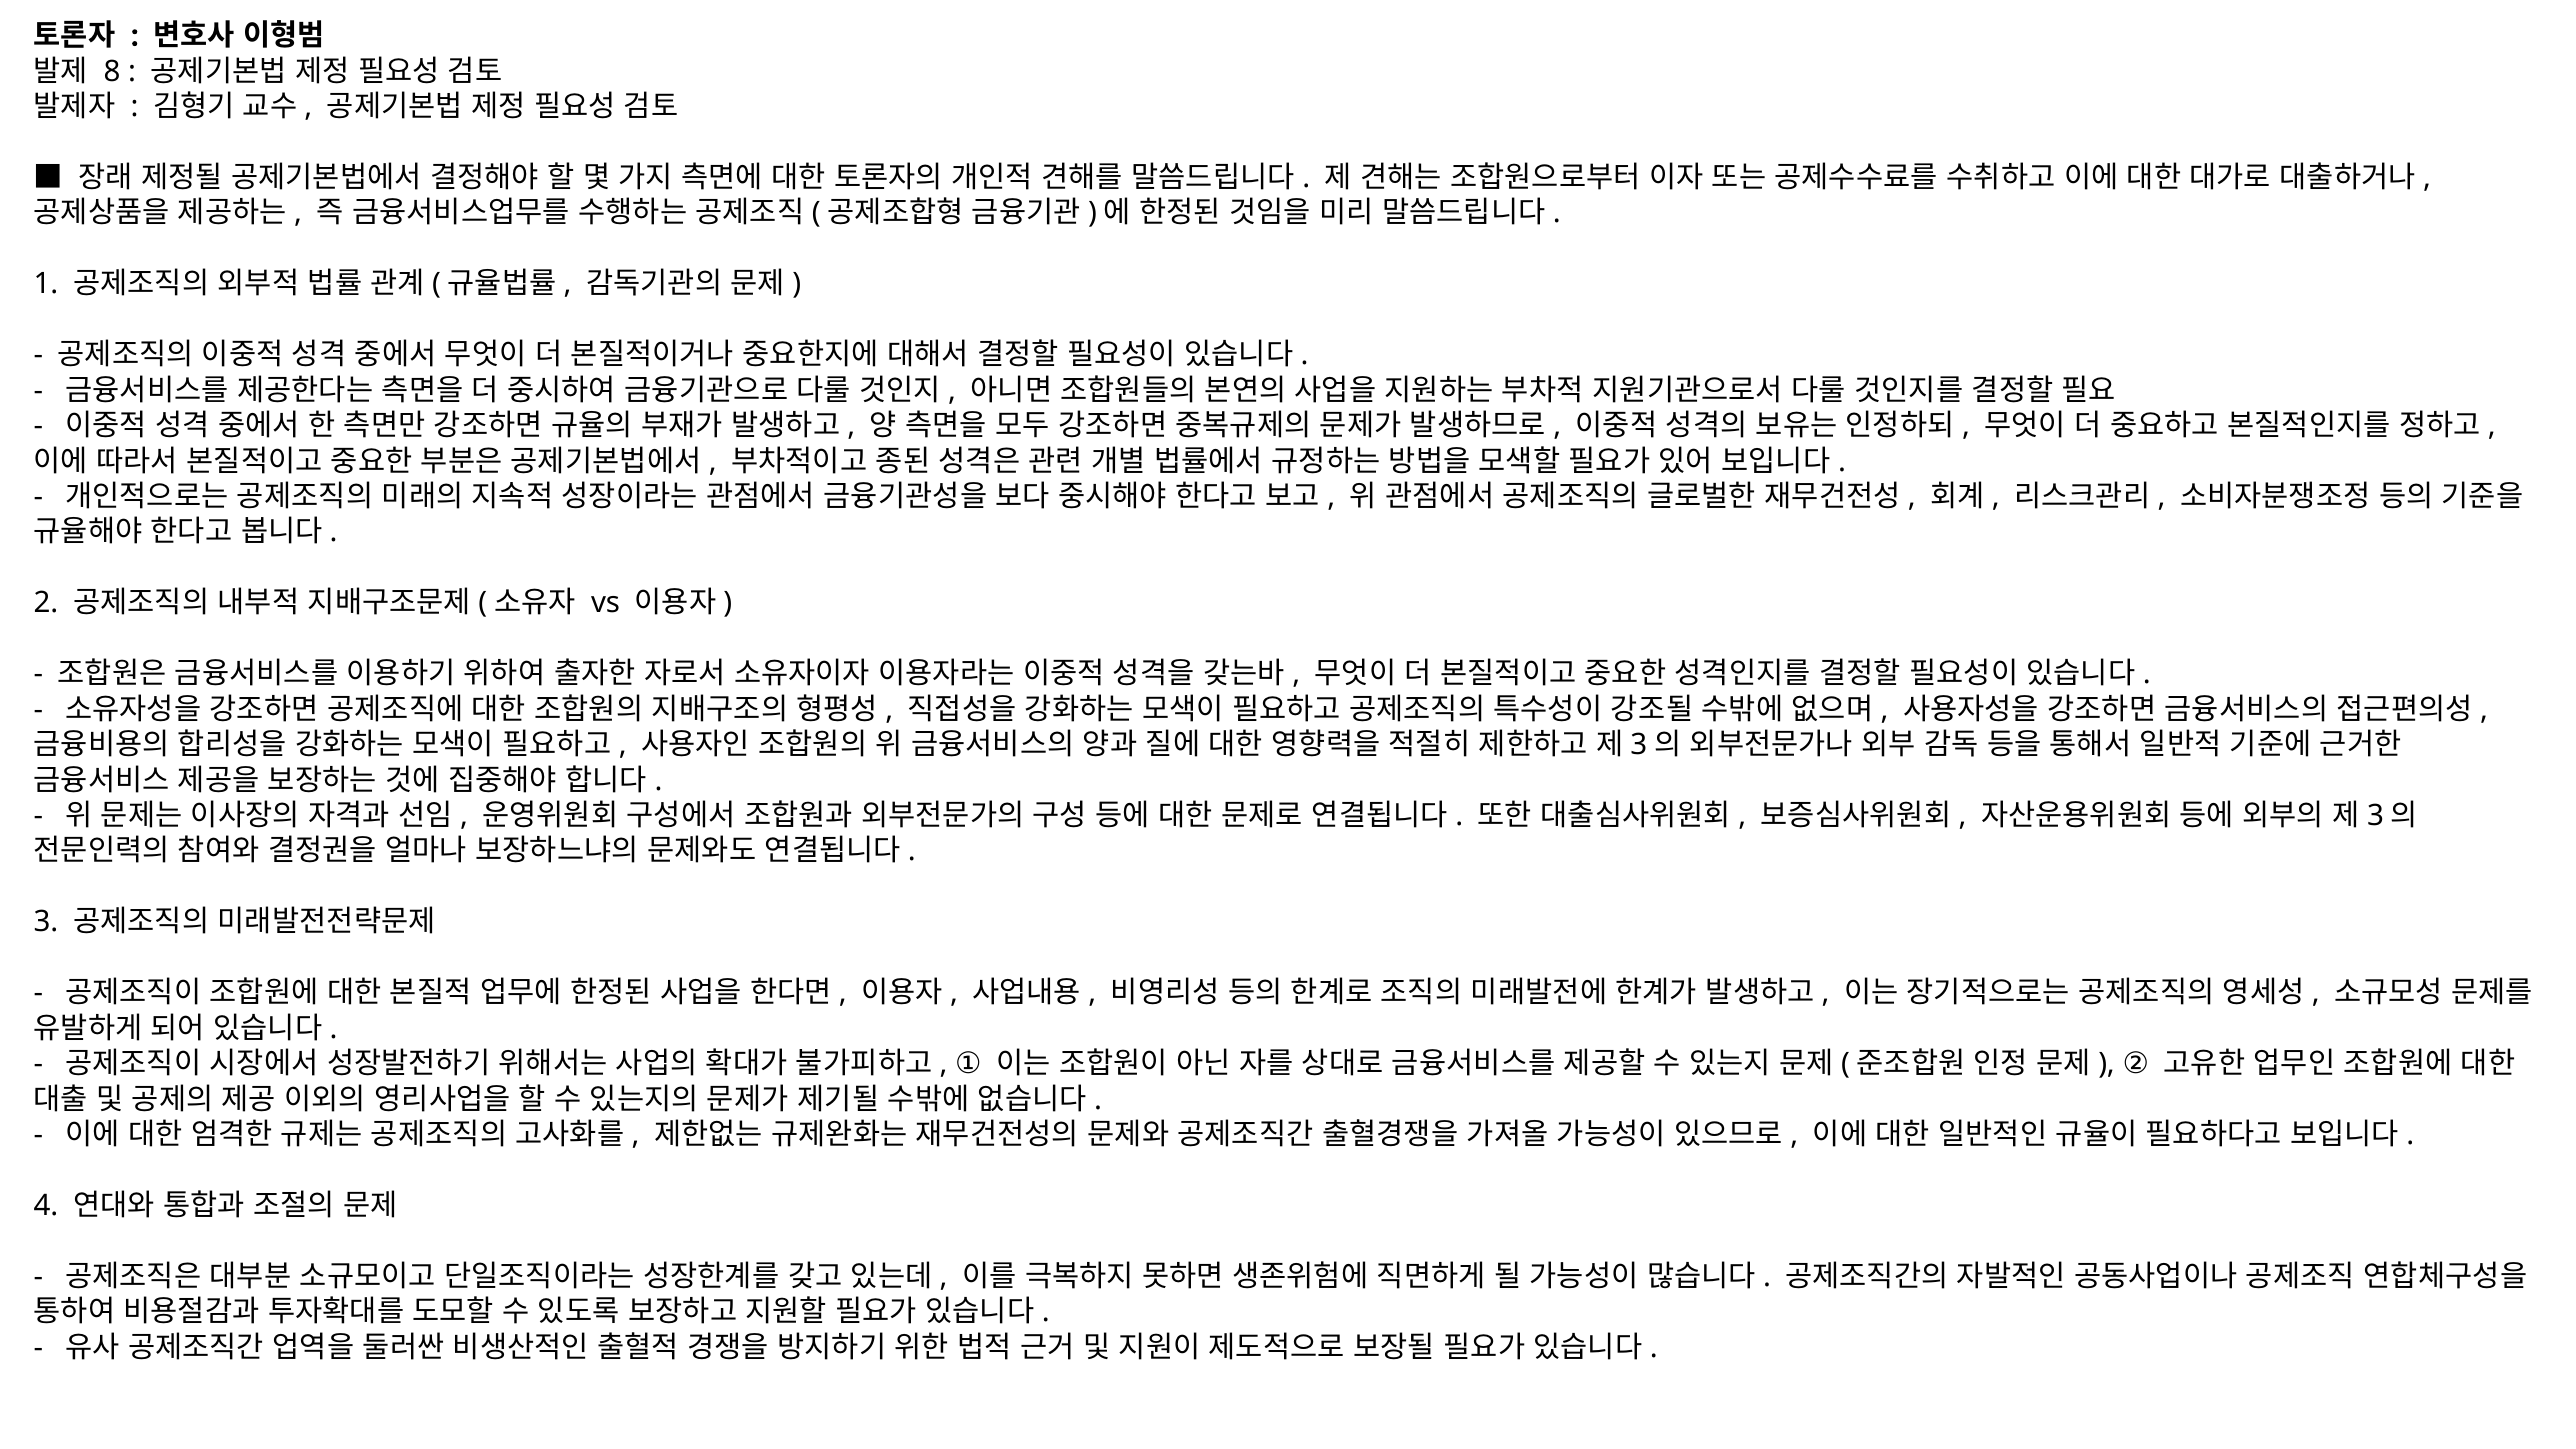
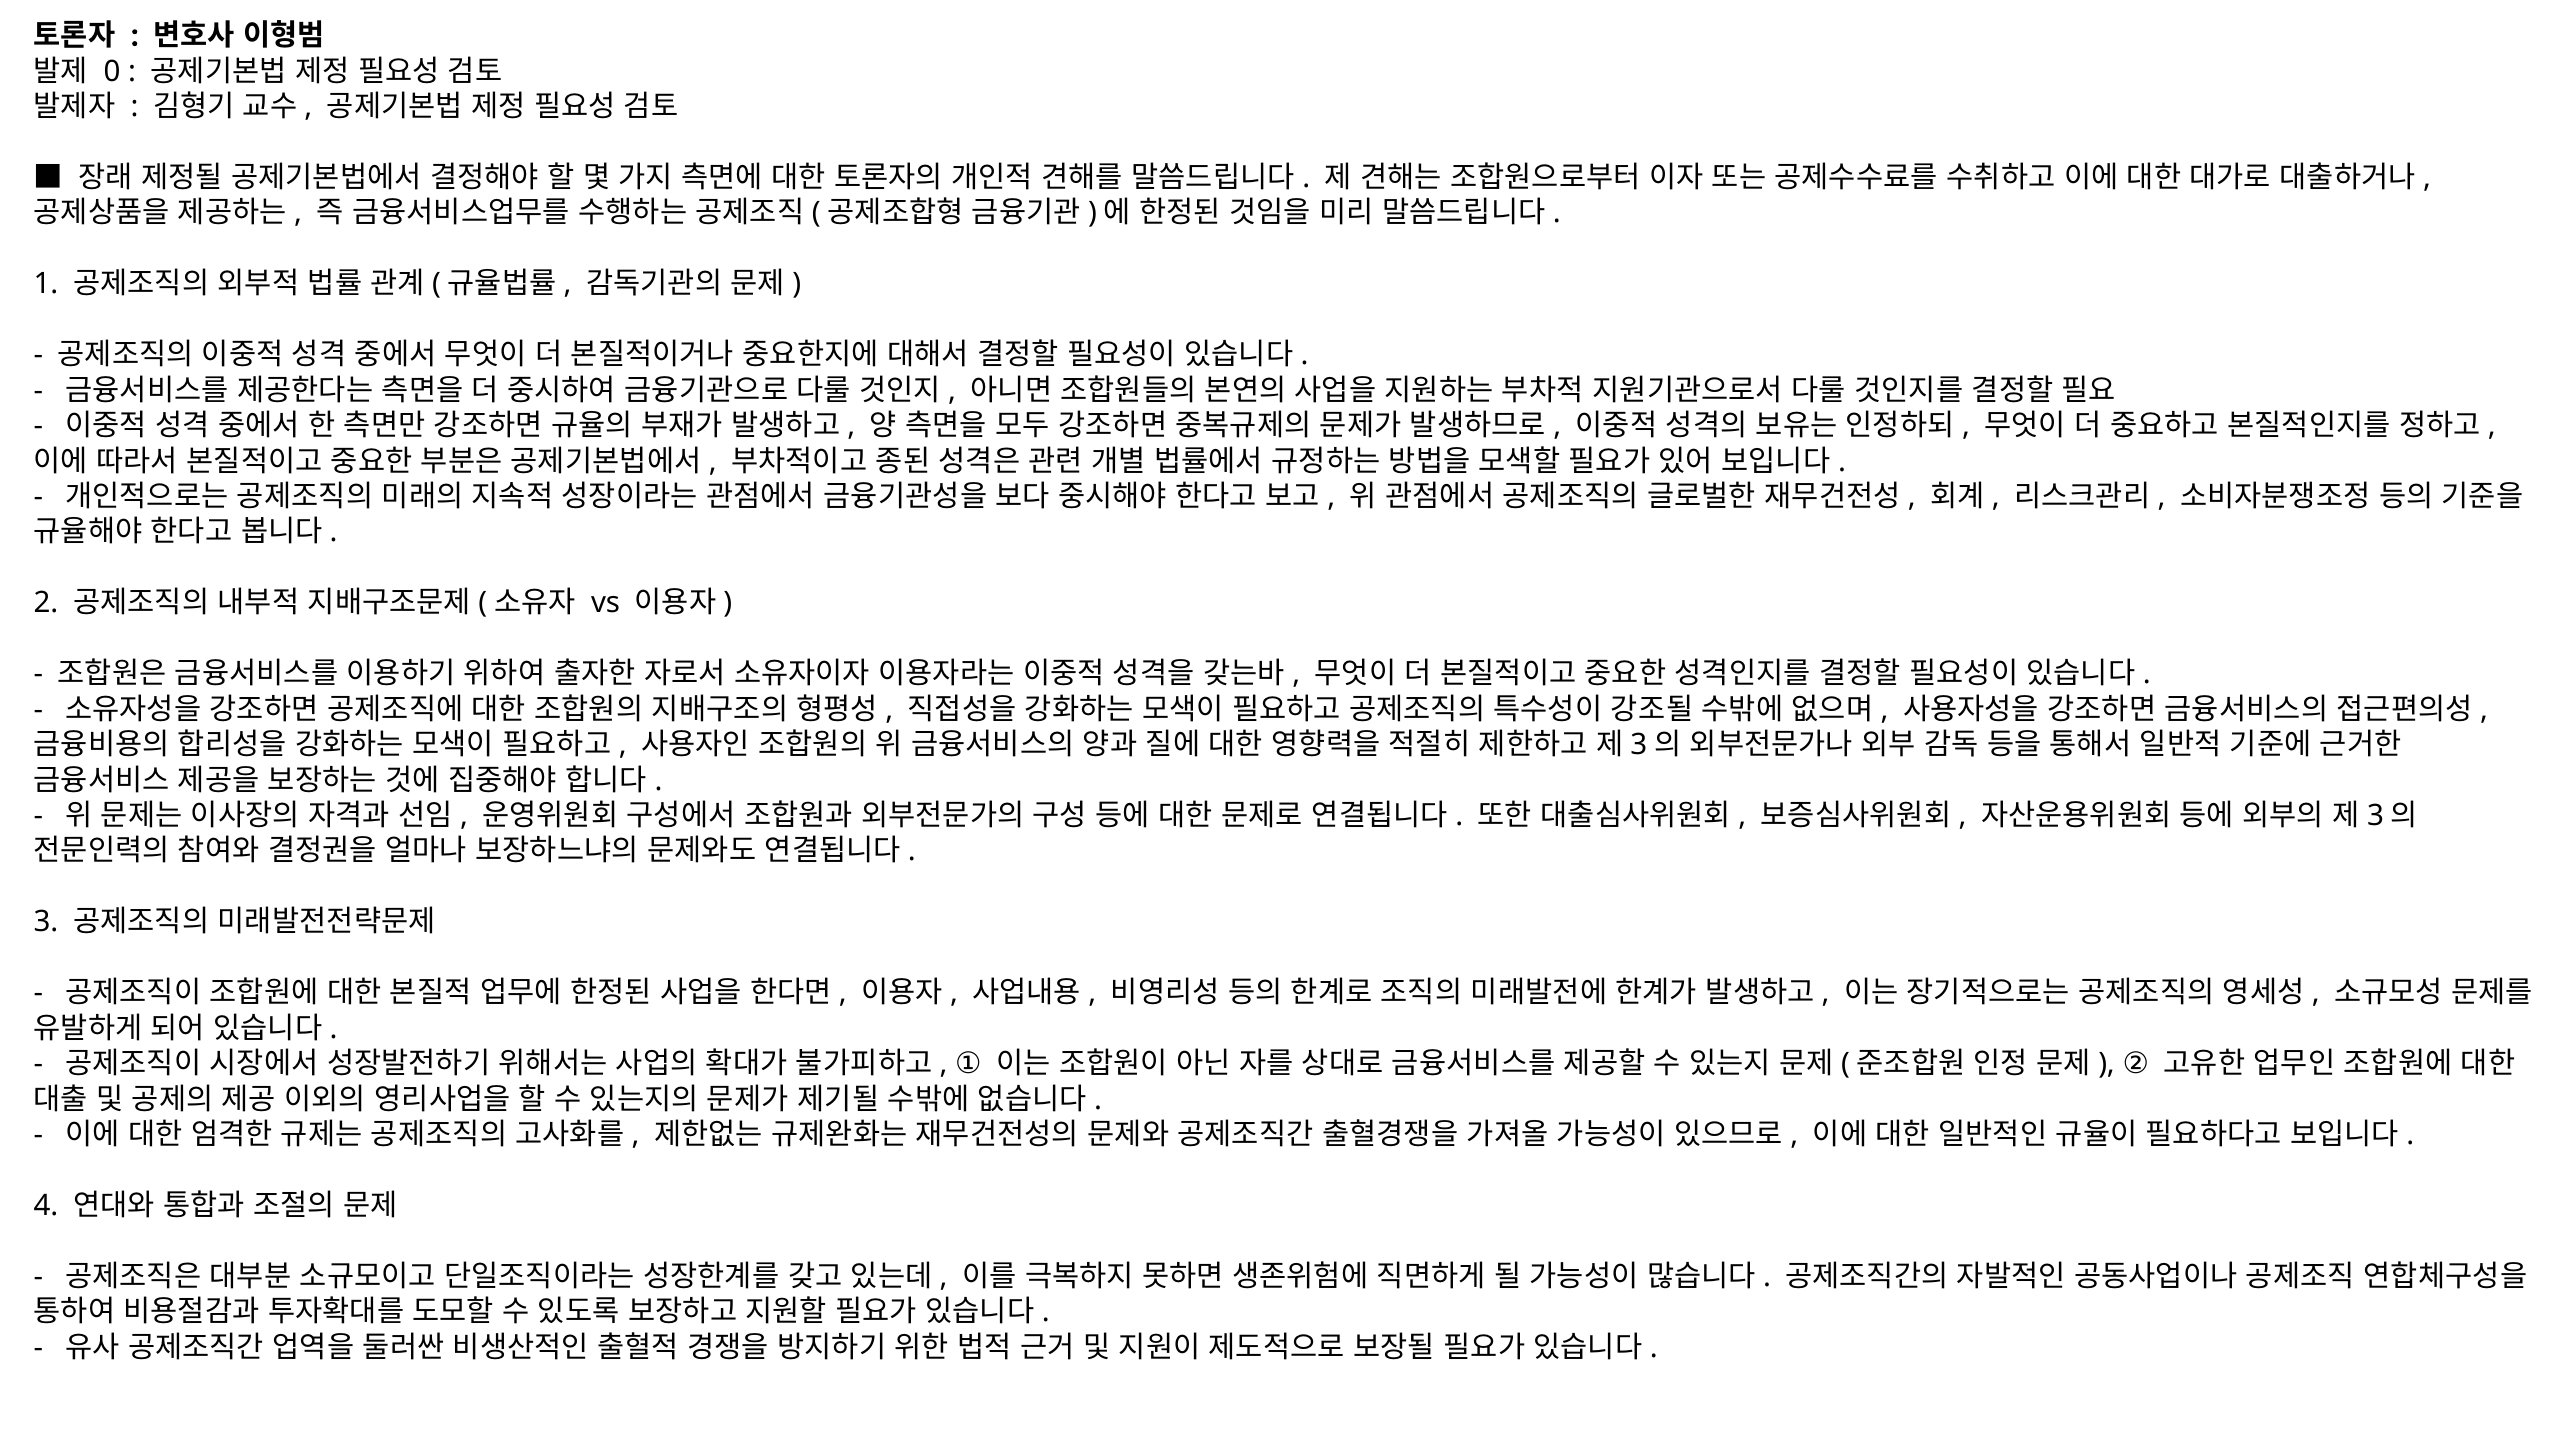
8: 8 -> 0
